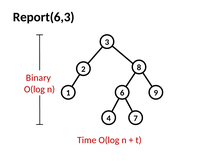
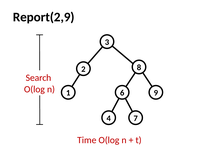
Report(6,3: Report(6,3 -> Report(2,9
Binary: Binary -> Search
